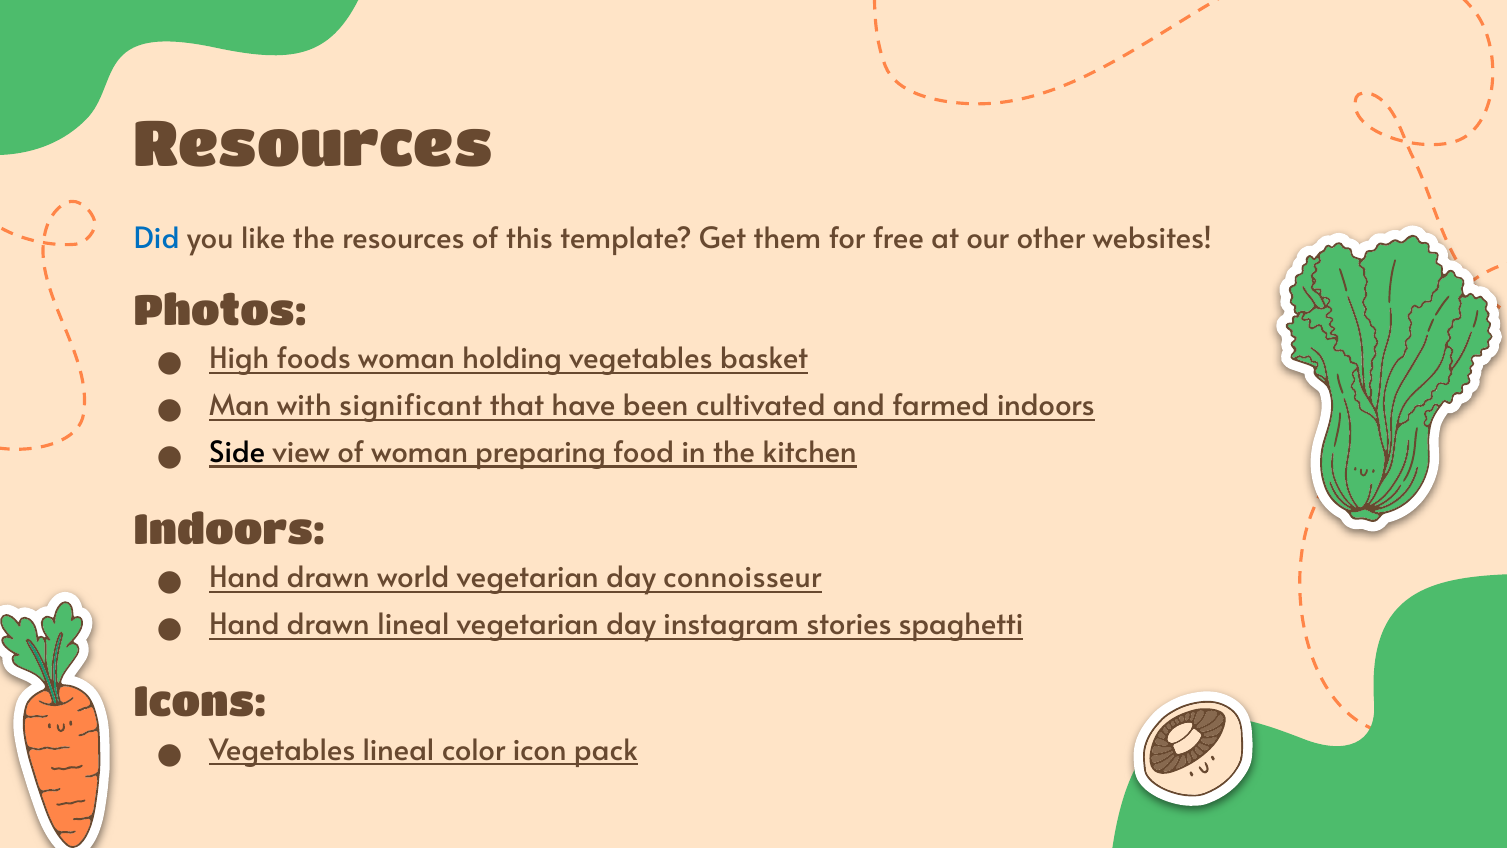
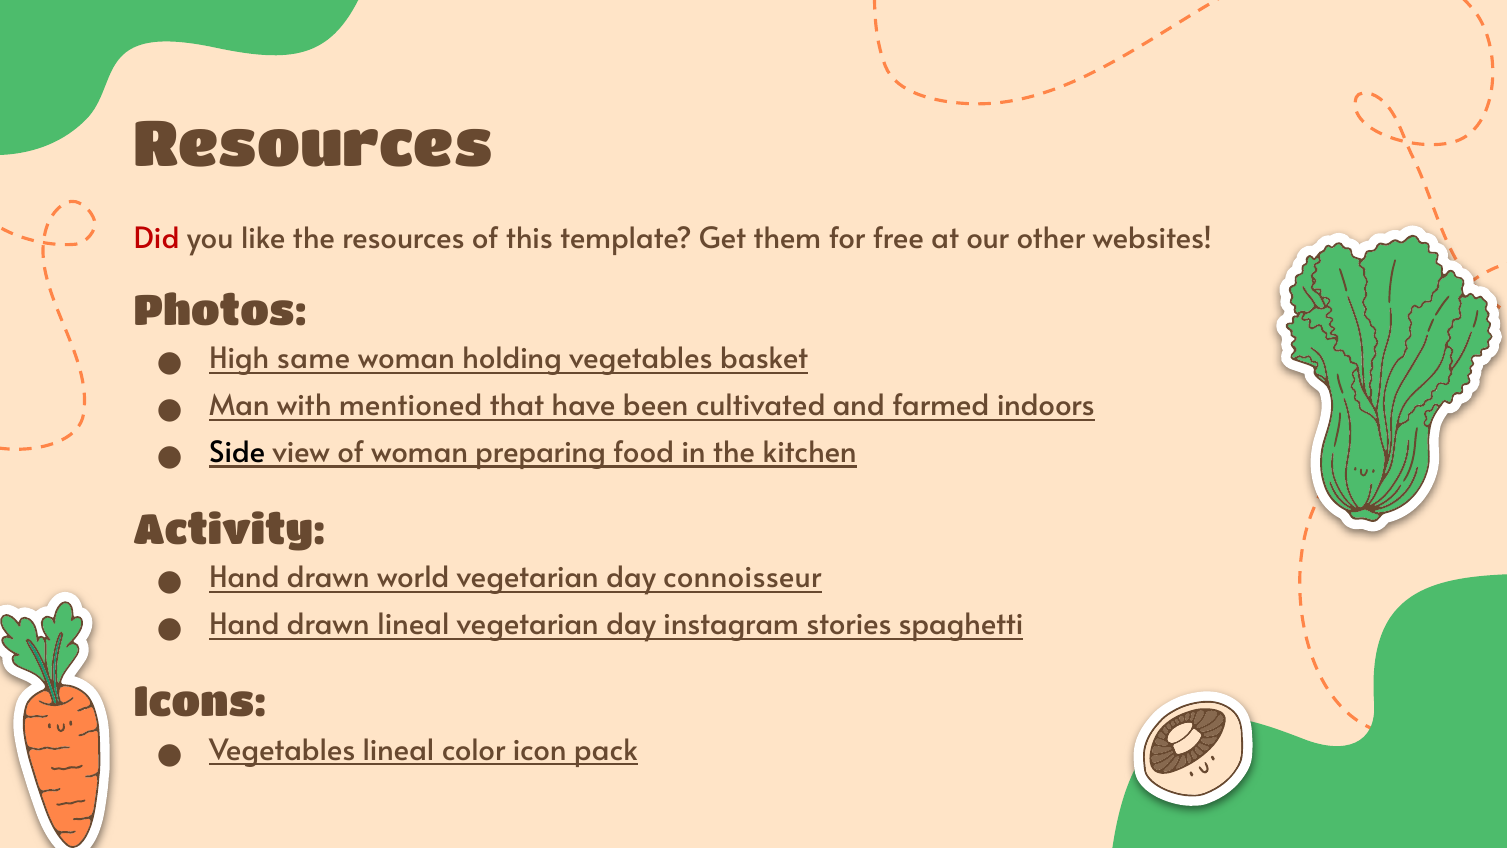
Did colour: blue -> red
foods: foods -> same
significant: significant -> mentioned
Indoors at (229, 530): Indoors -> Activity
